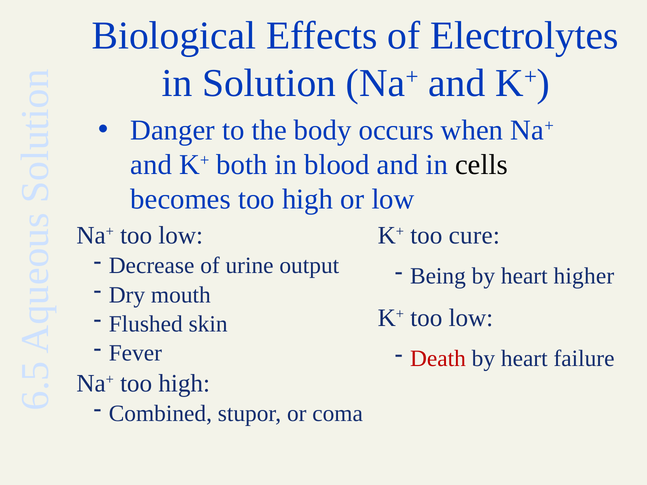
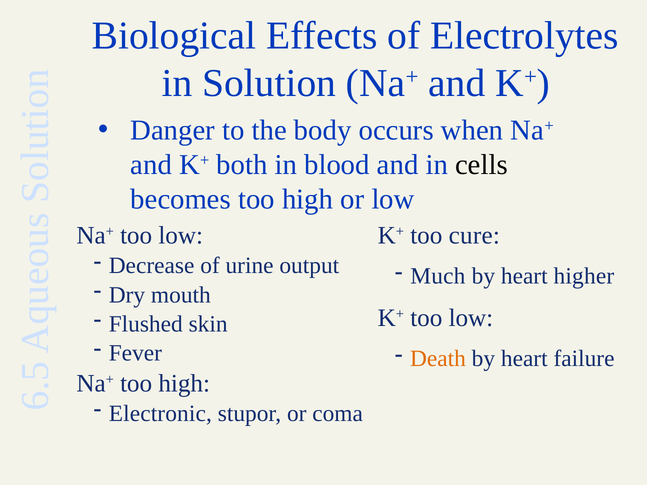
Being: Being -> Much
Death colour: red -> orange
Combined: Combined -> Electronic
